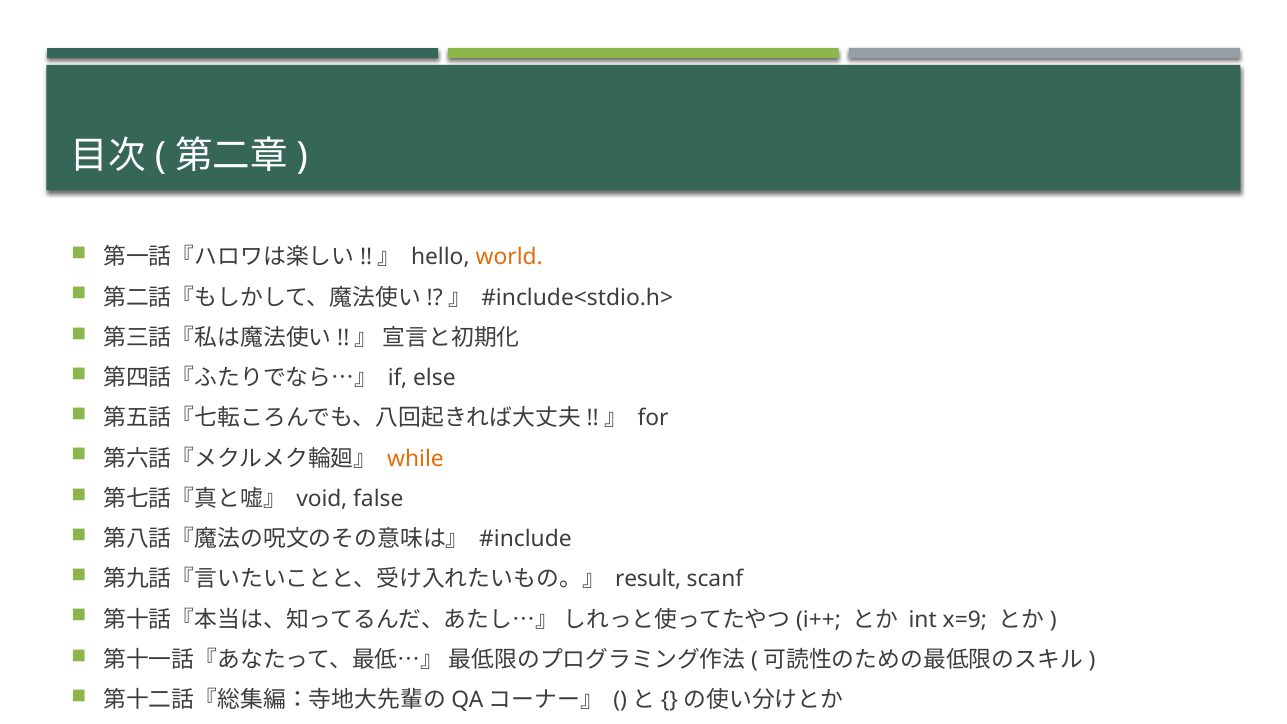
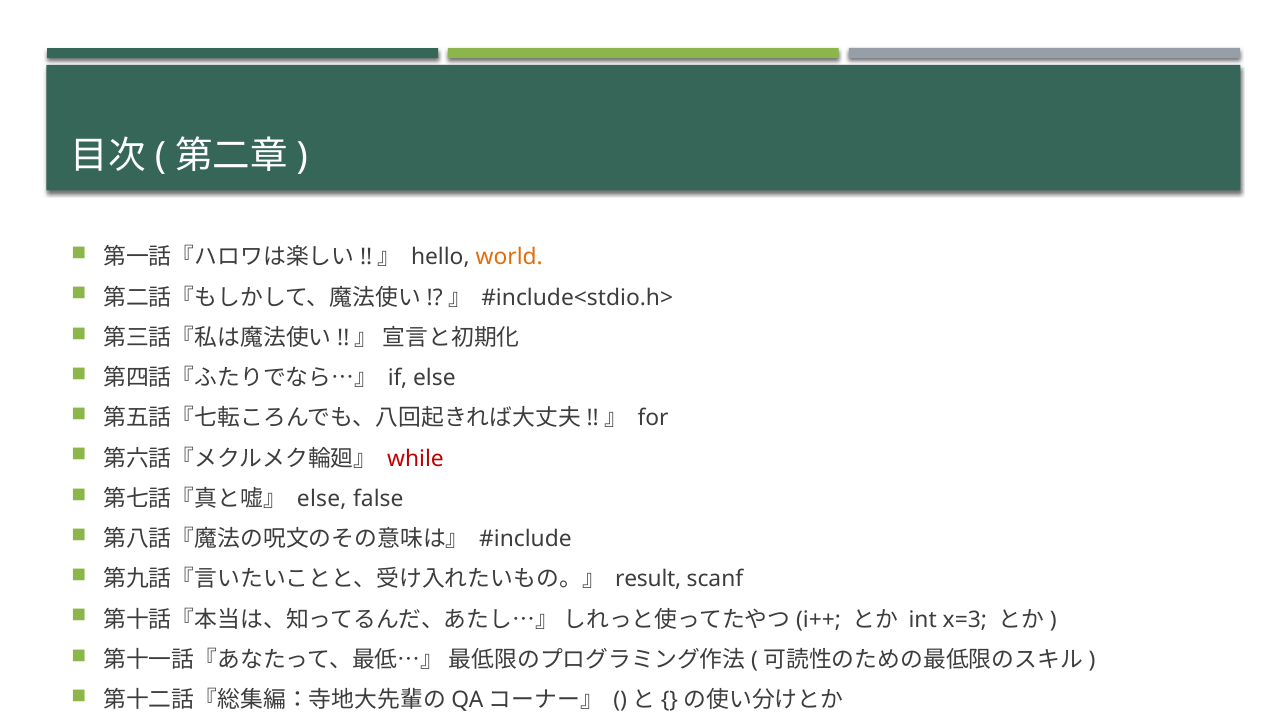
while colour: orange -> red
void at (322, 499): void -> else
x=9: x=9 -> x=3
